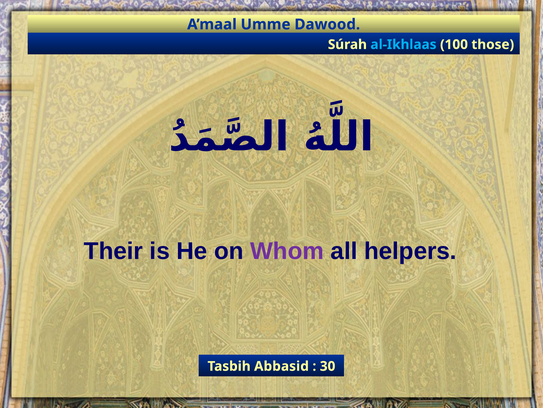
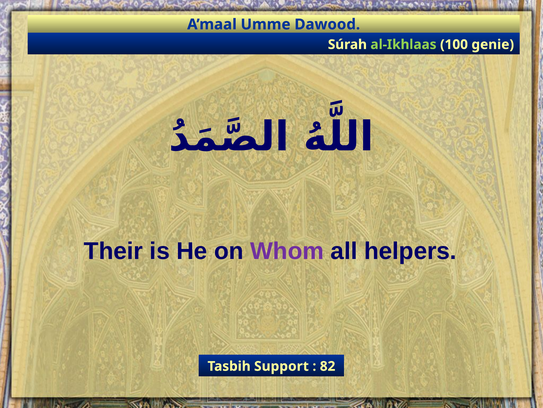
al-Ikhlaas colour: light blue -> light green
those: those -> genie
Abbasid: Abbasid -> Support
30: 30 -> 82
